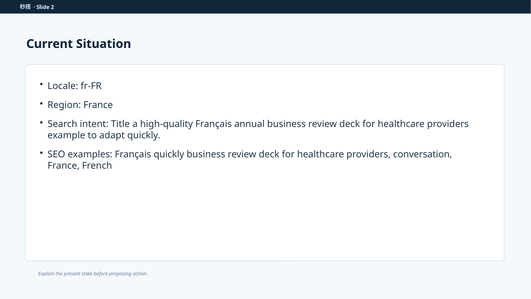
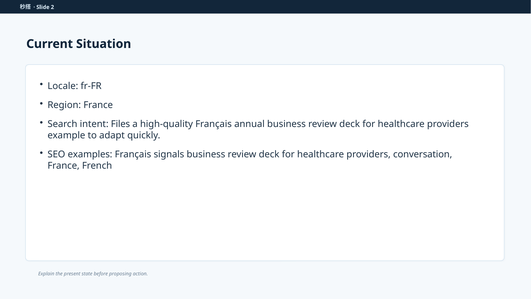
Title: Title -> Files
Français quickly: quickly -> signals
